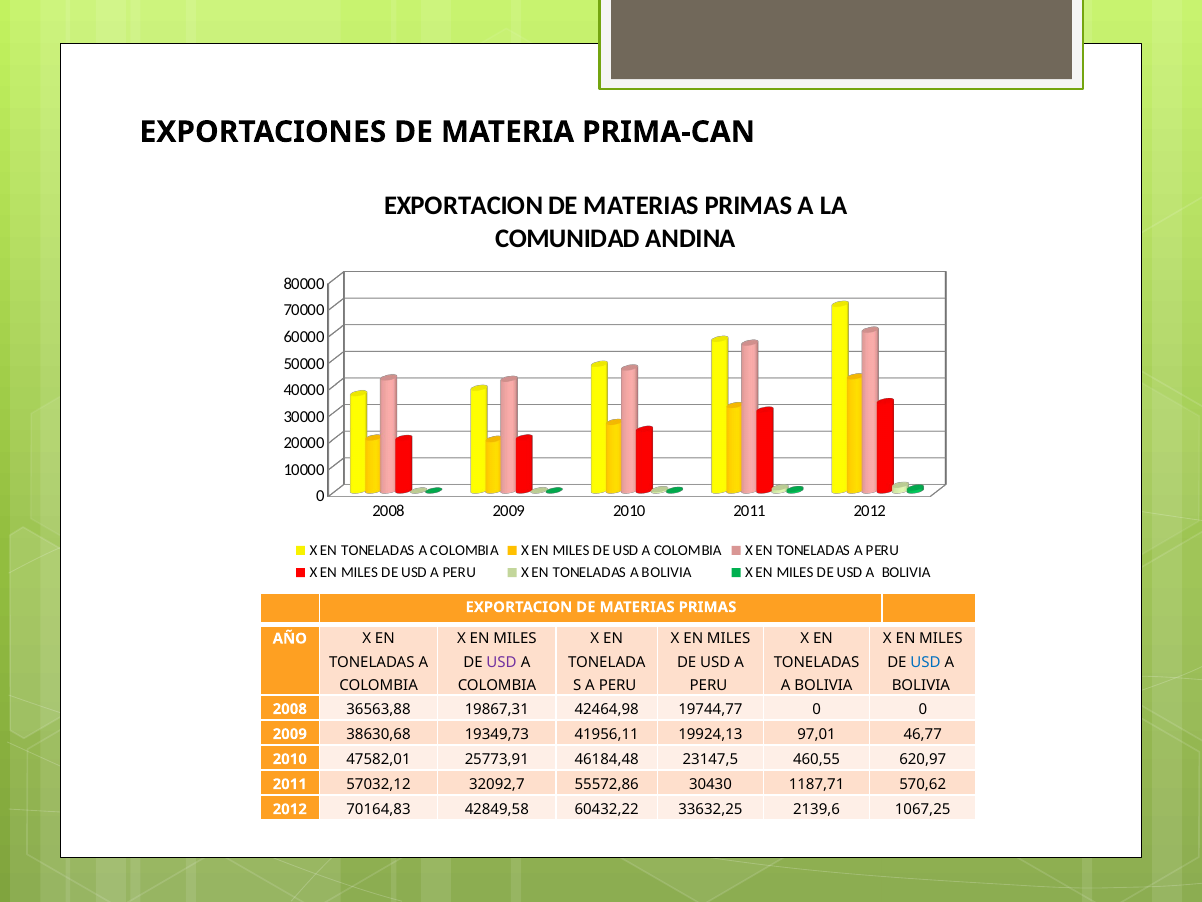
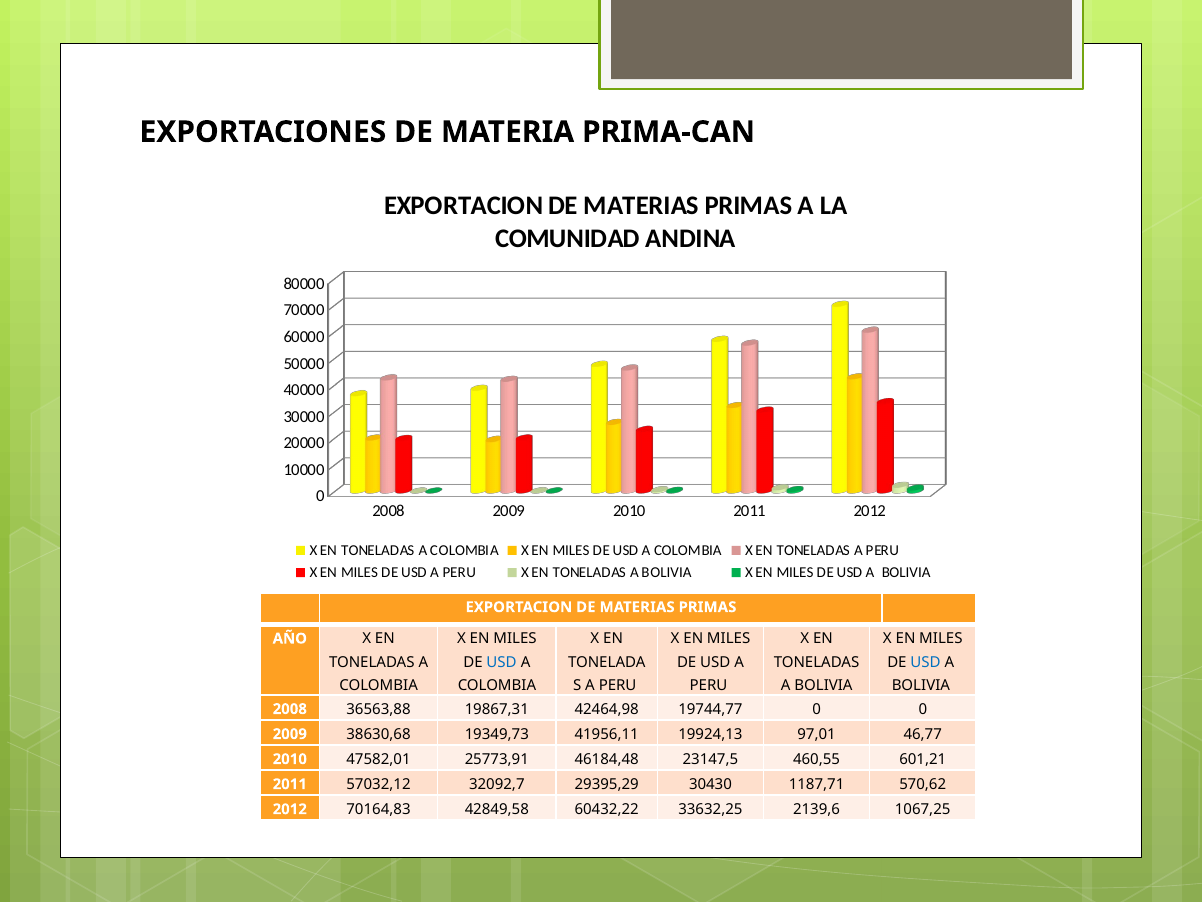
USD at (502, 662) colour: purple -> blue
620,97: 620,97 -> 601,21
55572,86: 55572,86 -> 29395,29
